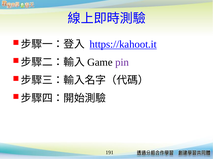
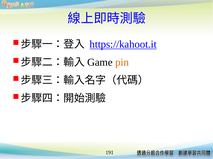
pin colour: purple -> orange
